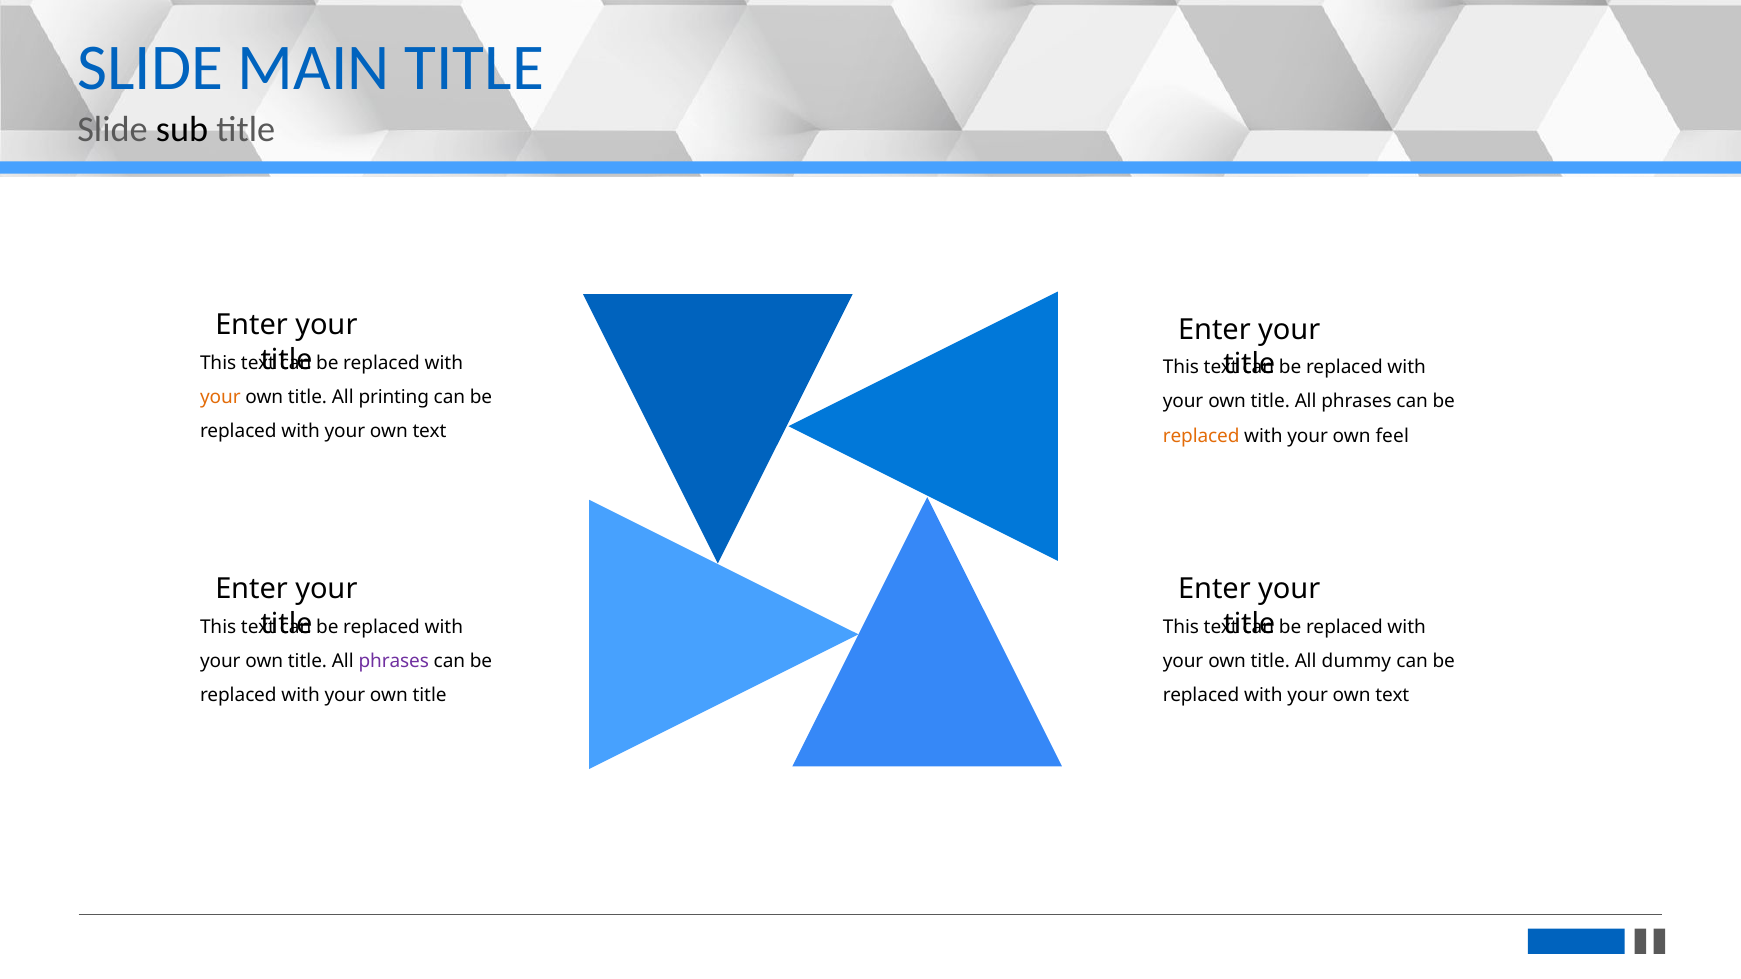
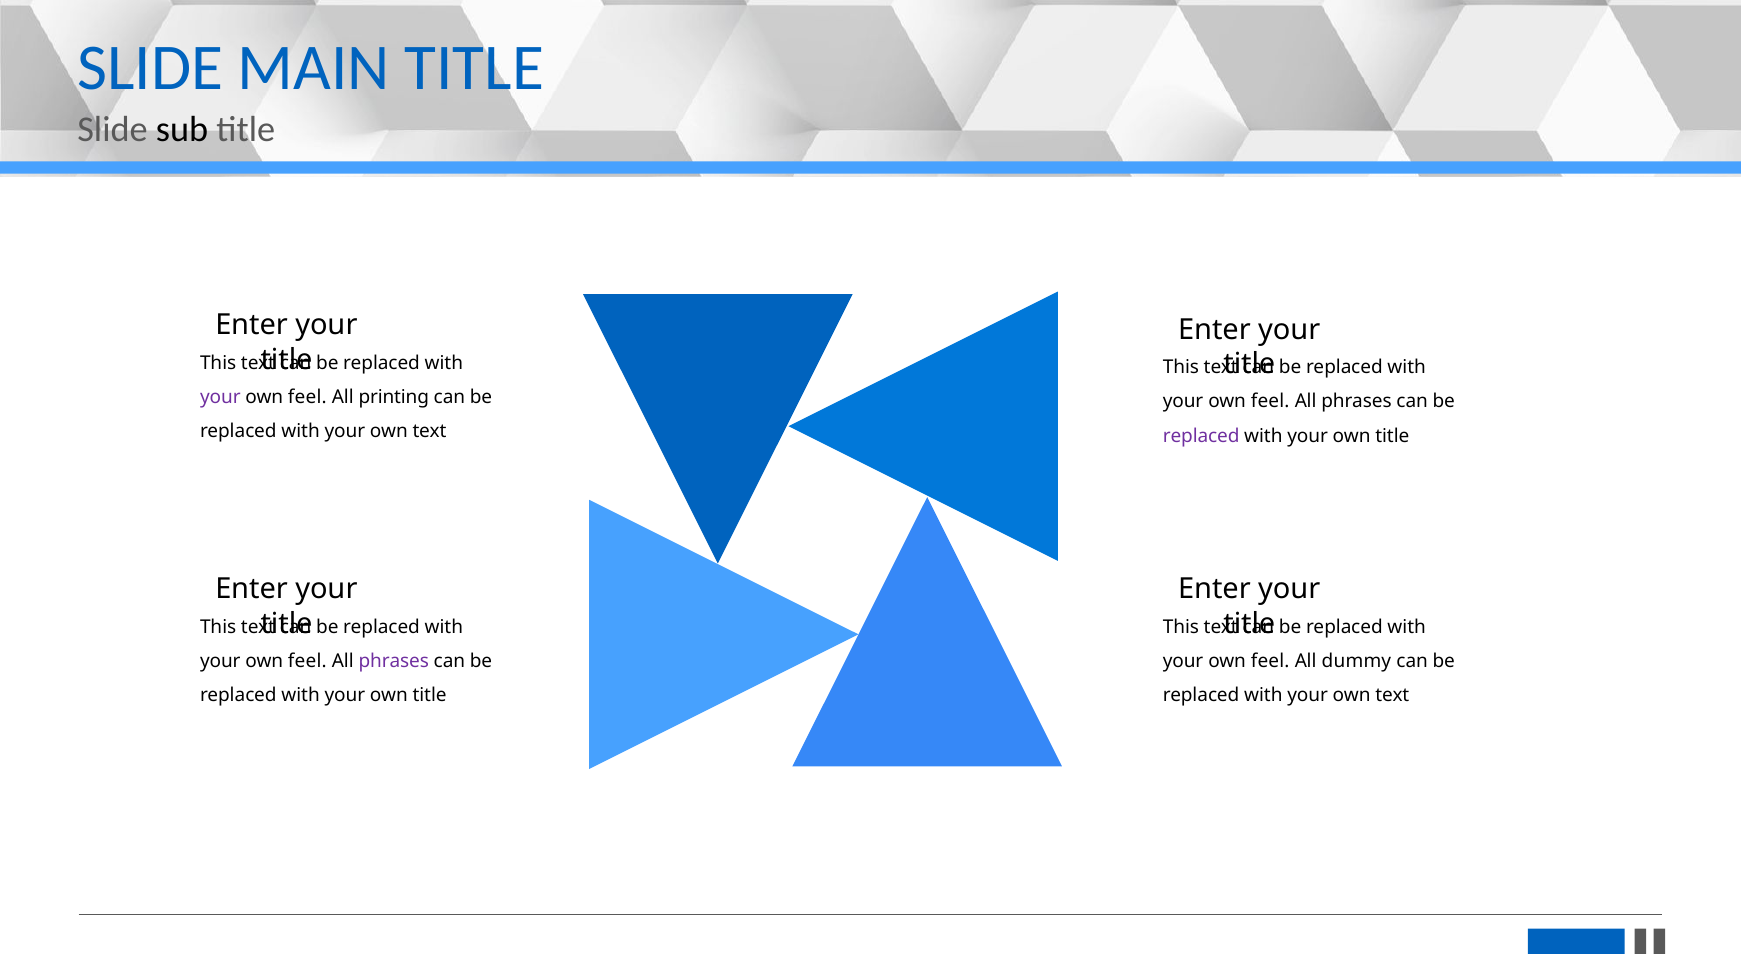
your at (220, 397) colour: orange -> purple
title at (307, 397): title -> feel
title at (1270, 402): title -> feel
replaced at (1201, 436) colour: orange -> purple
feel at (1392, 436): feel -> title
title at (307, 661): title -> feel
title at (1270, 661): title -> feel
